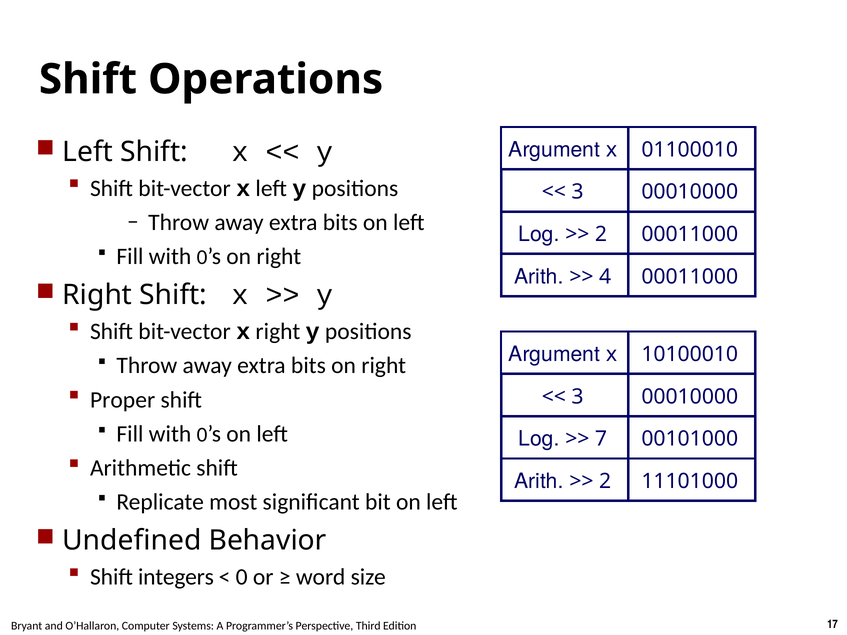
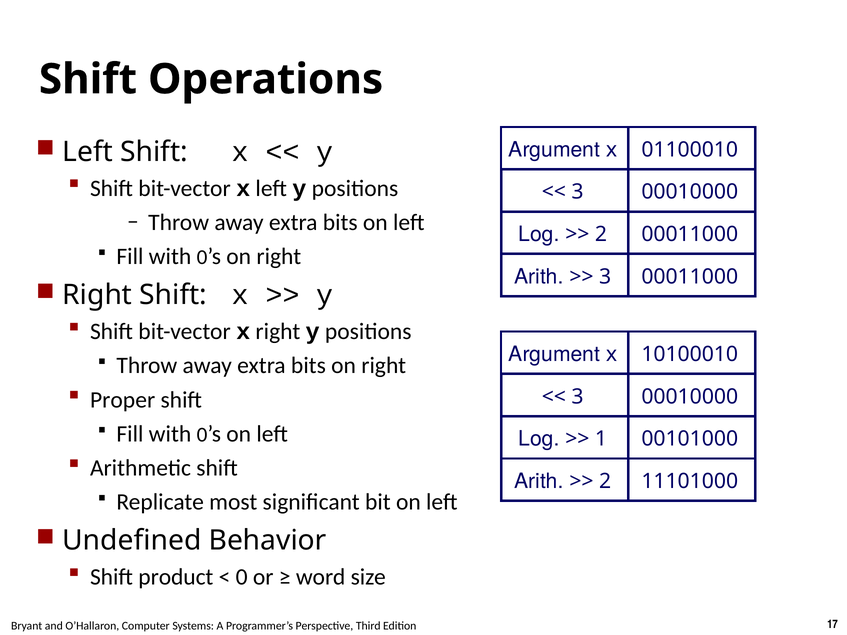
4 at (605, 277): 4 -> 3
7: 7 -> 1
integers: integers -> product
